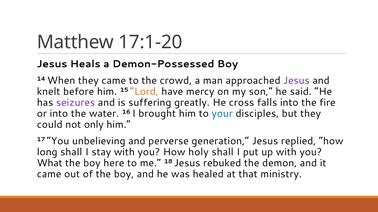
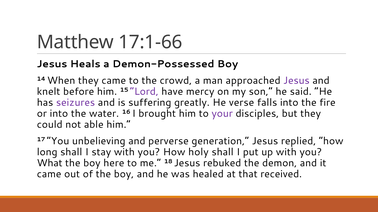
17:1-20: 17:1-20 -> 17:1-66
Lord colour: orange -> purple
cross: cross -> verse
your colour: blue -> purple
only: only -> able
ministry: ministry -> received
